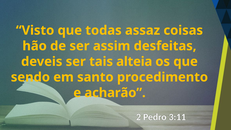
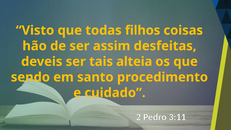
assaz: assaz -> filhos
acharão: acharão -> cuidado
